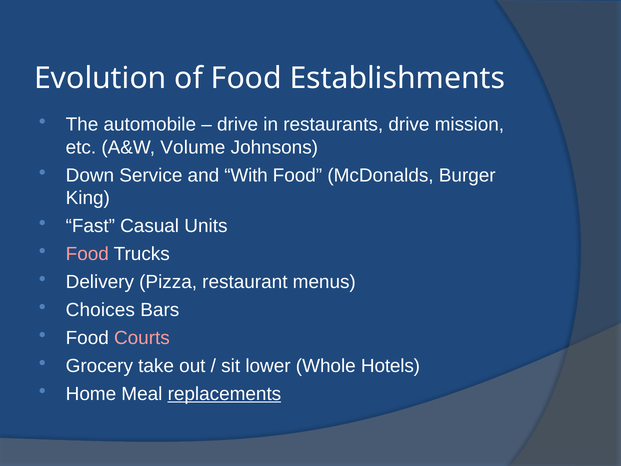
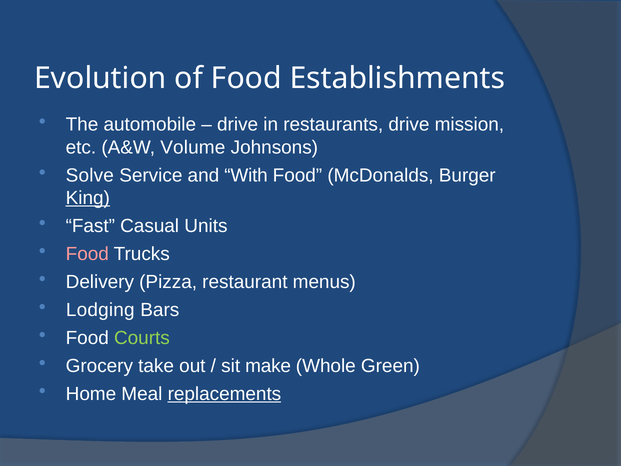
Down: Down -> Solve
King underline: none -> present
Choices: Choices -> Lodging
Courts colour: pink -> light green
lower: lower -> make
Hotels: Hotels -> Green
